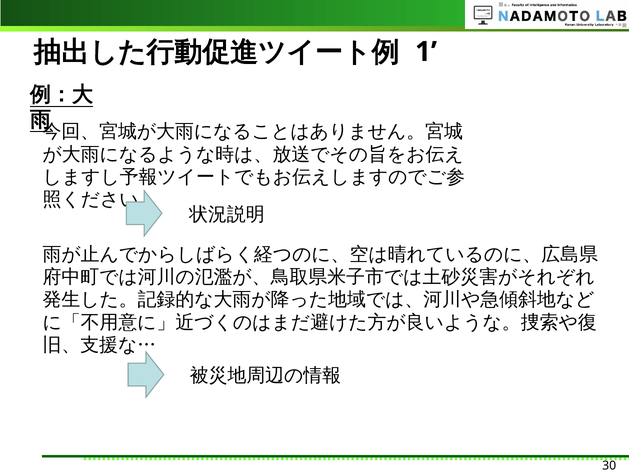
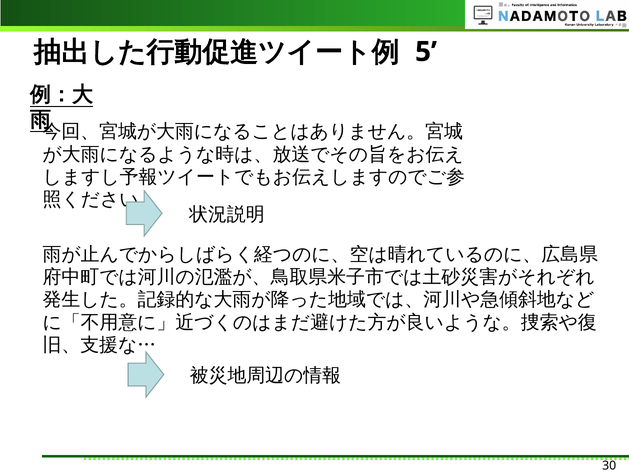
1: 1 -> 5
